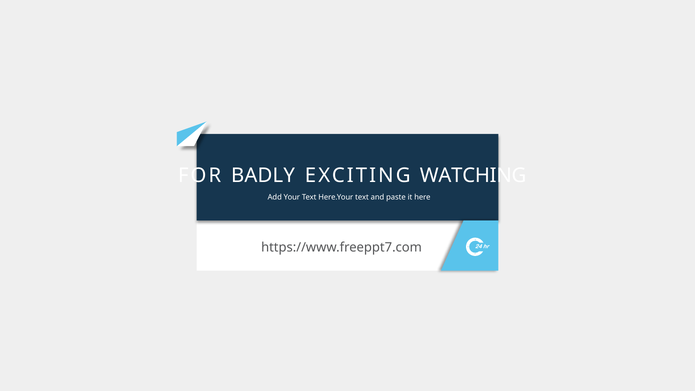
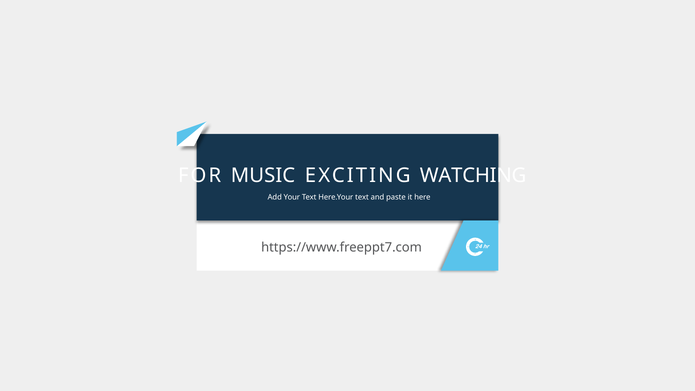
BADLY: BADLY -> MUSIC
